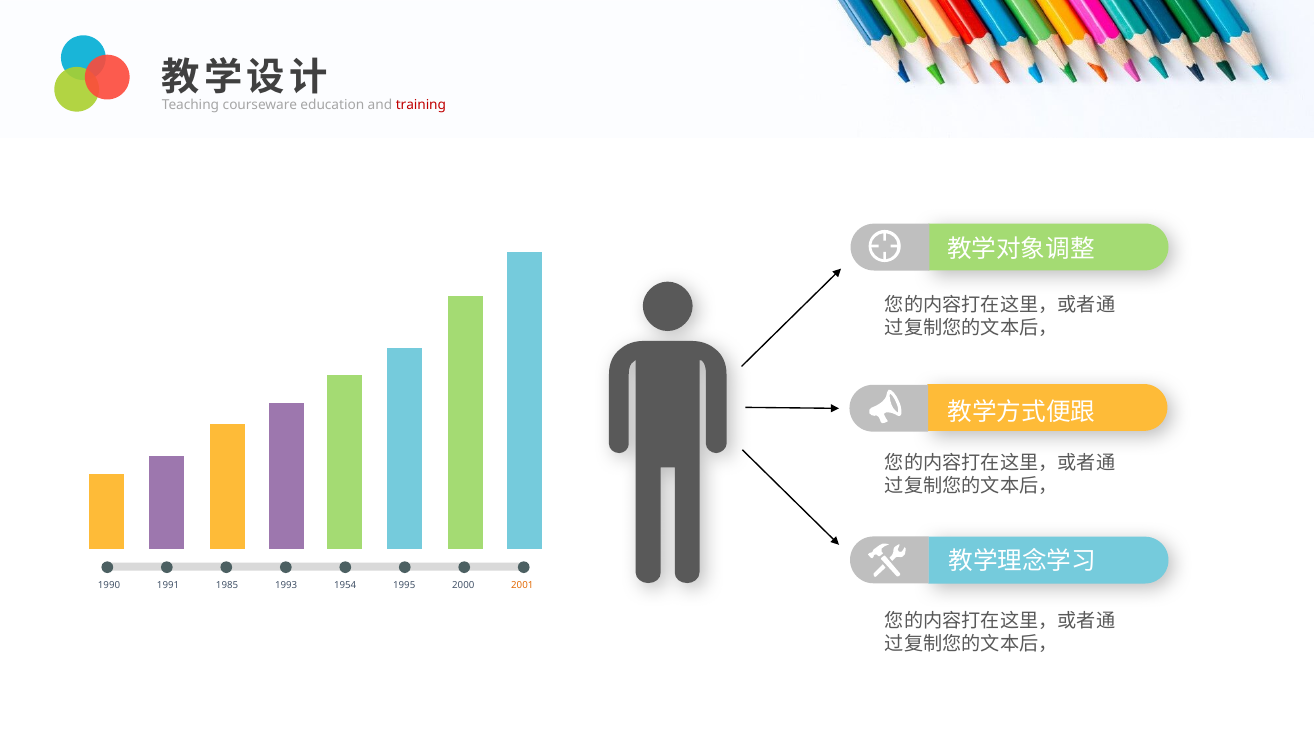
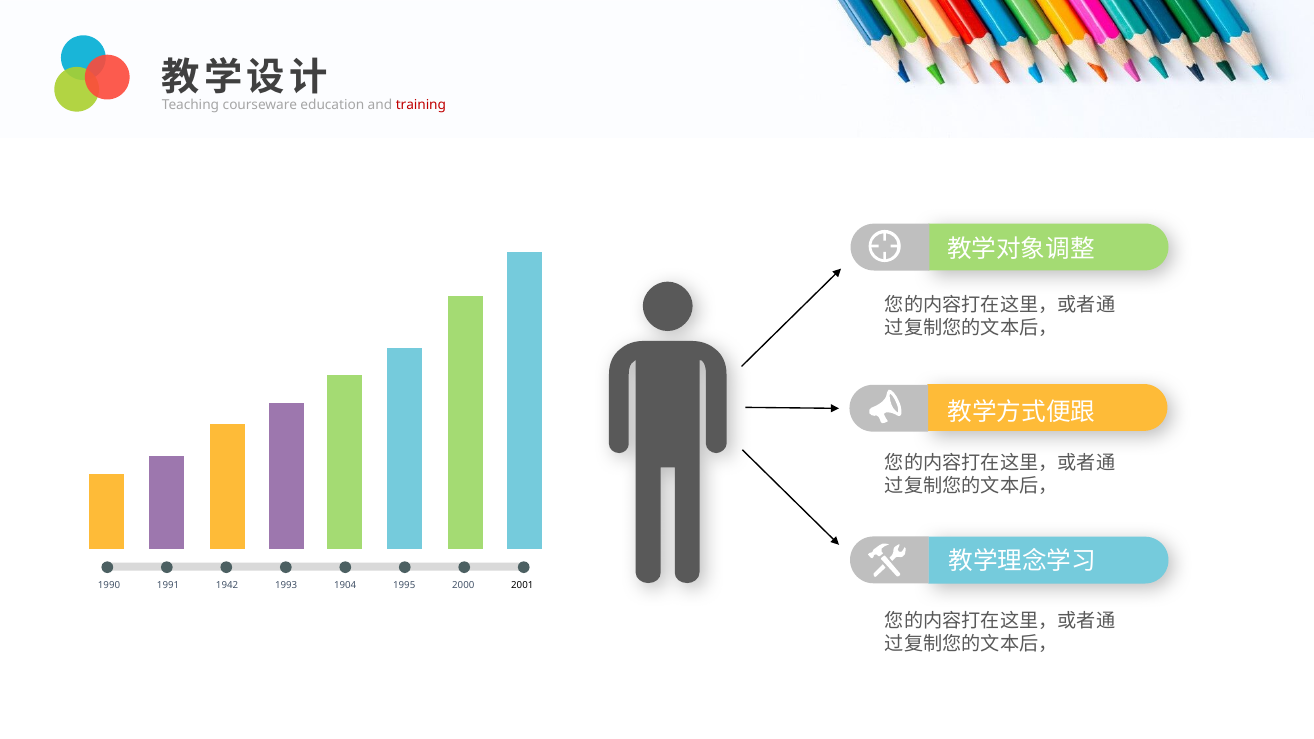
1985: 1985 -> 1942
1954: 1954 -> 1904
2001 colour: orange -> black
